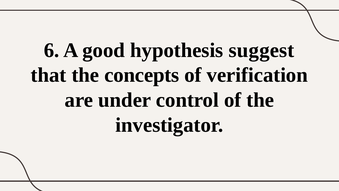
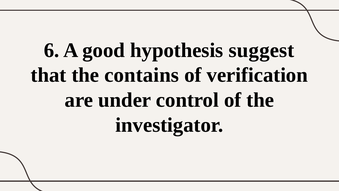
concepts: concepts -> contains
